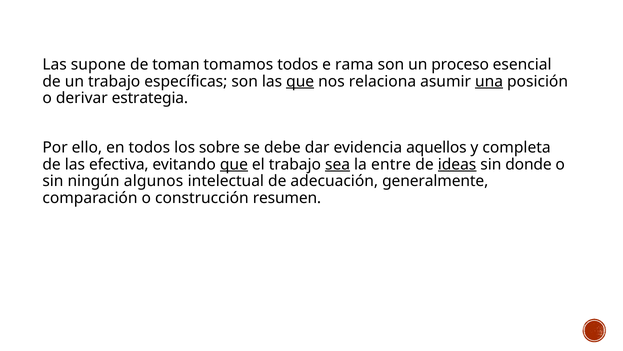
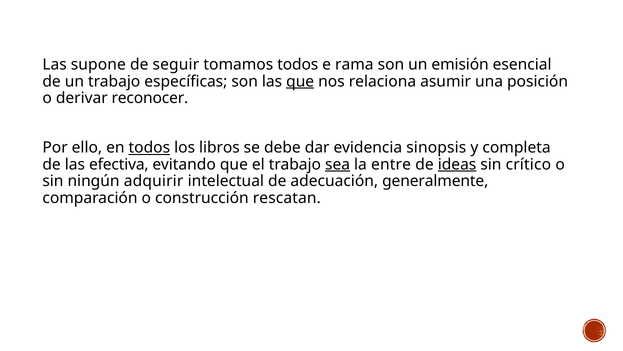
toman: toman -> seguir
proceso: proceso -> emisión
una underline: present -> none
estrategia: estrategia -> reconocer
todos at (149, 147) underline: none -> present
sobre: sobre -> libros
aquellos: aquellos -> sinopsis
que at (234, 164) underline: present -> none
donde: donde -> crítico
algunos: algunos -> adquirir
resumen: resumen -> rescatan
